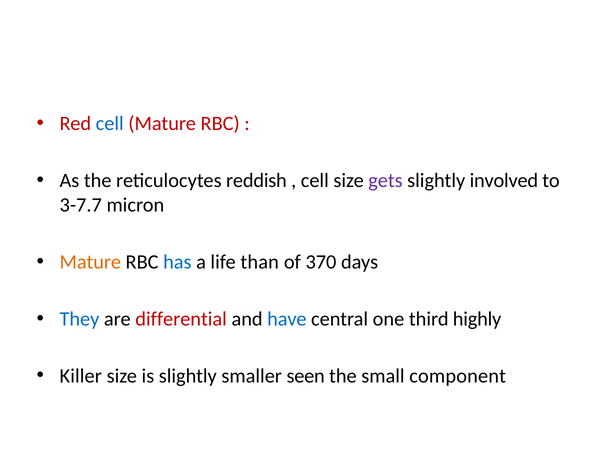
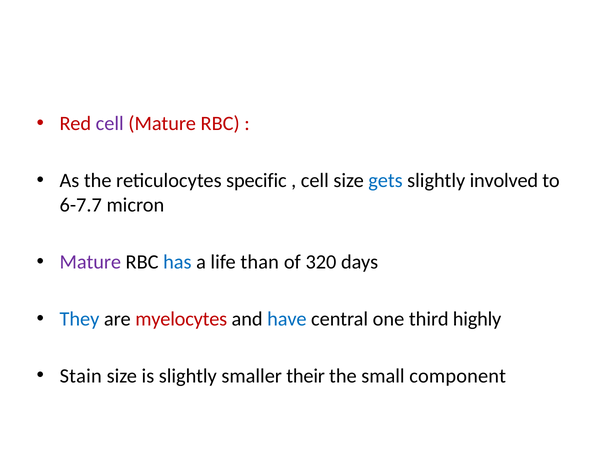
cell at (110, 124) colour: blue -> purple
reddish: reddish -> specific
gets colour: purple -> blue
3-7.7: 3-7.7 -> 6-7.7
Mature at (90, 262) colour: orange -> purple
370: 370 -> 320
differential: differential -> myelocytes
Killer: Killer -> Stain
seen: seen -> their
